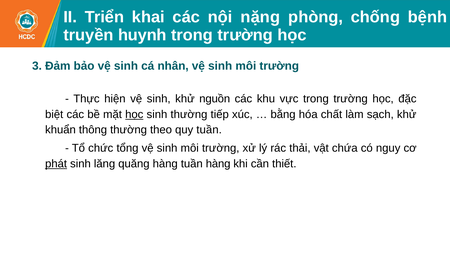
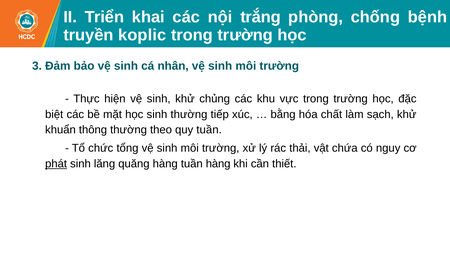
nặng: nặng -> trắng
huynh: huynh -> koplic
nguồn: nguồn -> chủng
học at (134, 114) underline: present -> none
